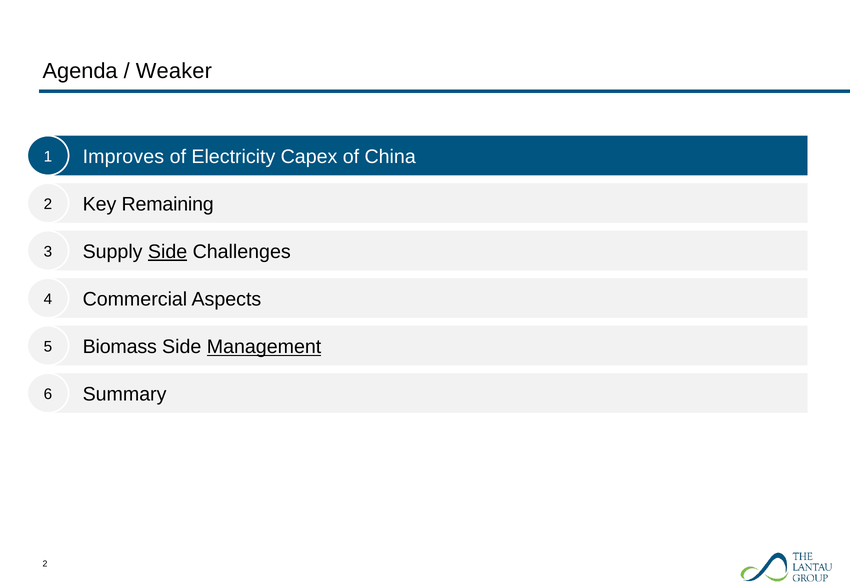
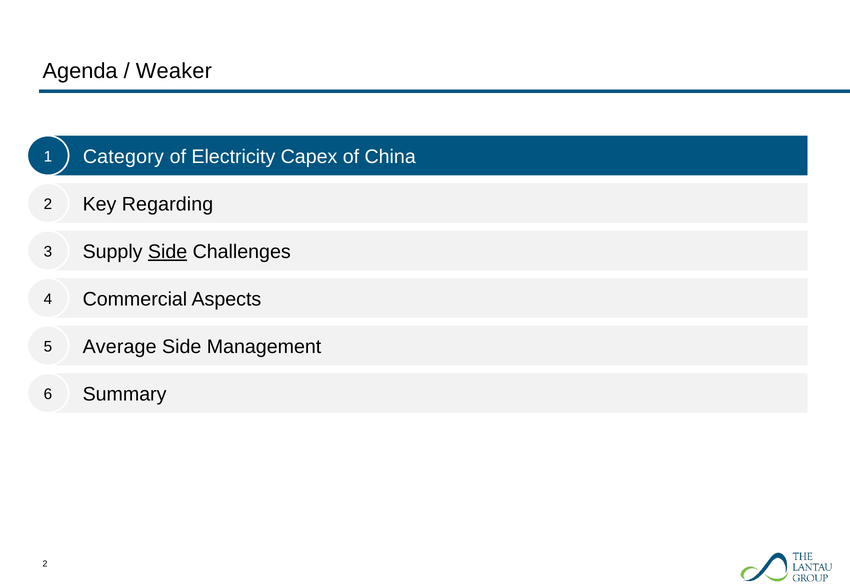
Improves: Improves -> Category
Remaining: Remaining -> Regarding
Biomass: Biomass -> Average
Management underline: present -> none
